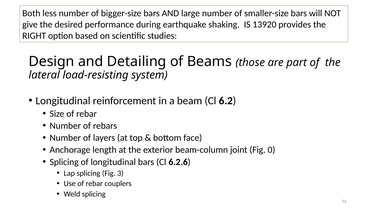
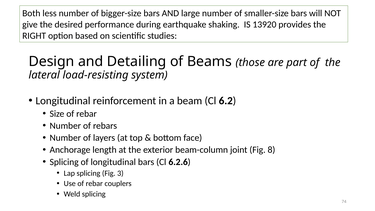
0: 0 -> 8
